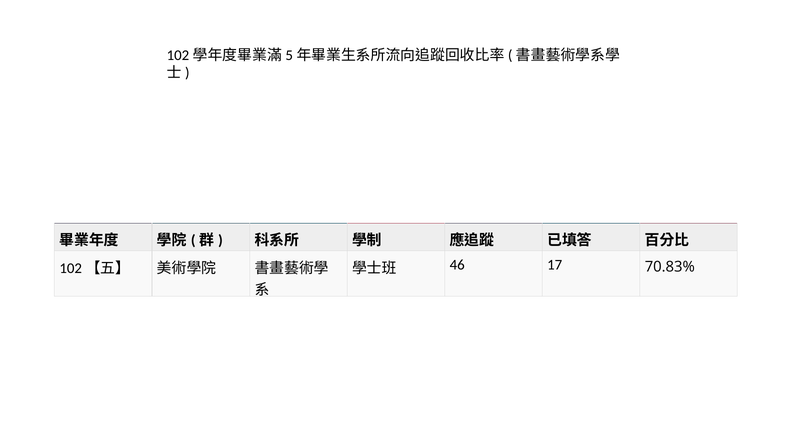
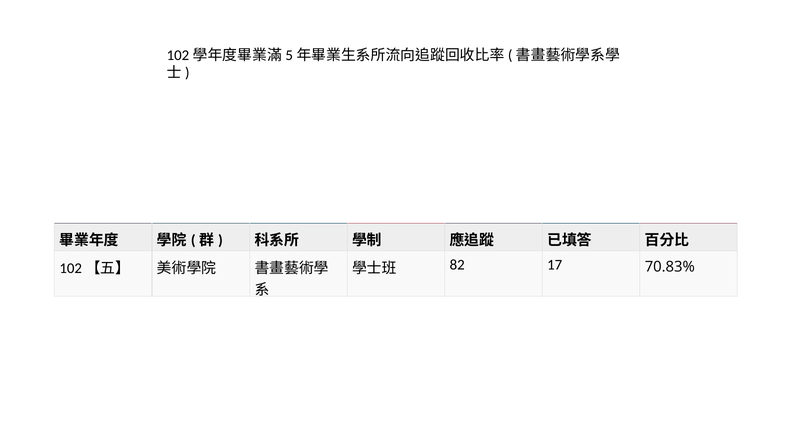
46: 46 -> 82
